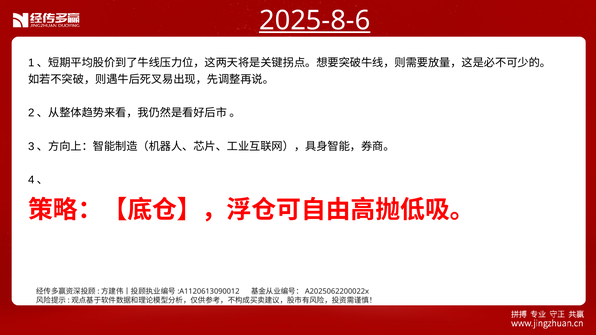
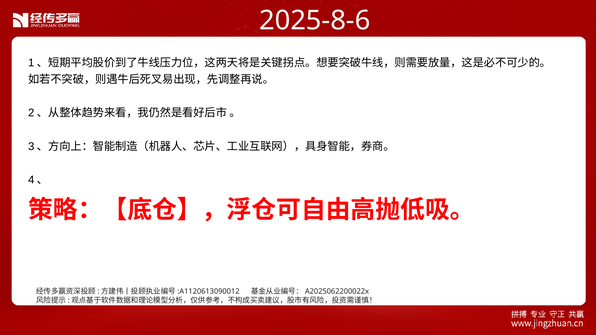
2025-8-6 underline: present -> none
